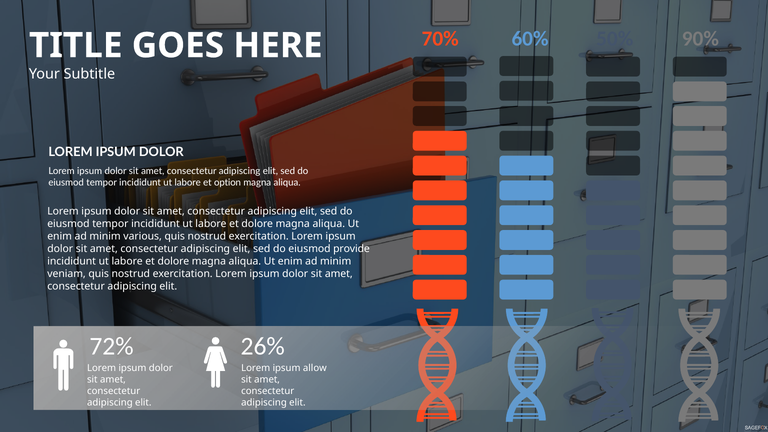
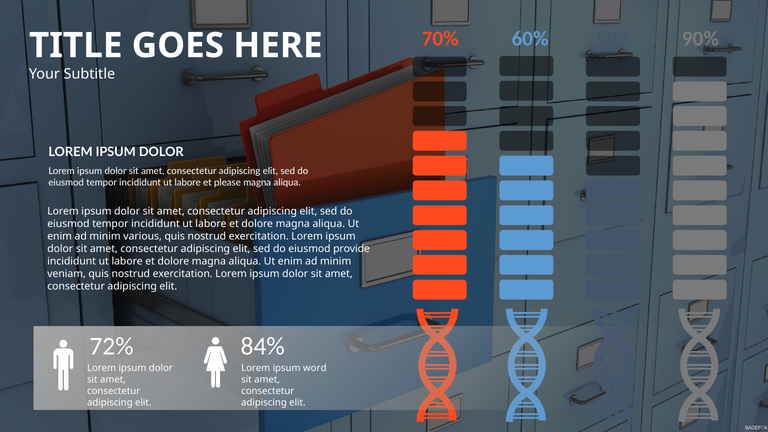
option: option -> please
26%: 26% -> 84%
allow: allow -> word
